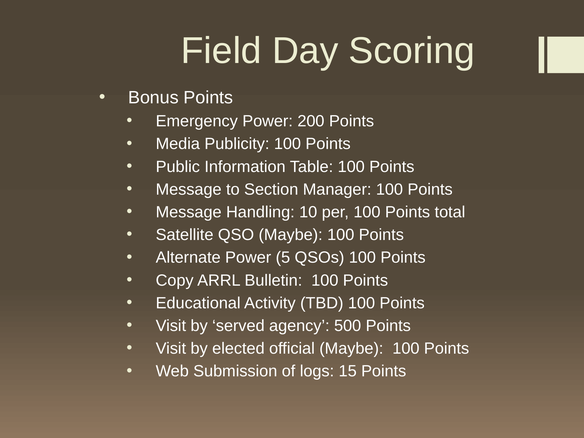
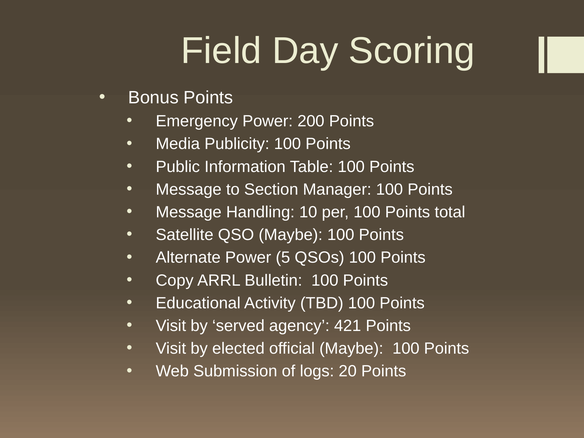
500: 500 -> 421
15: 15 -> 20
